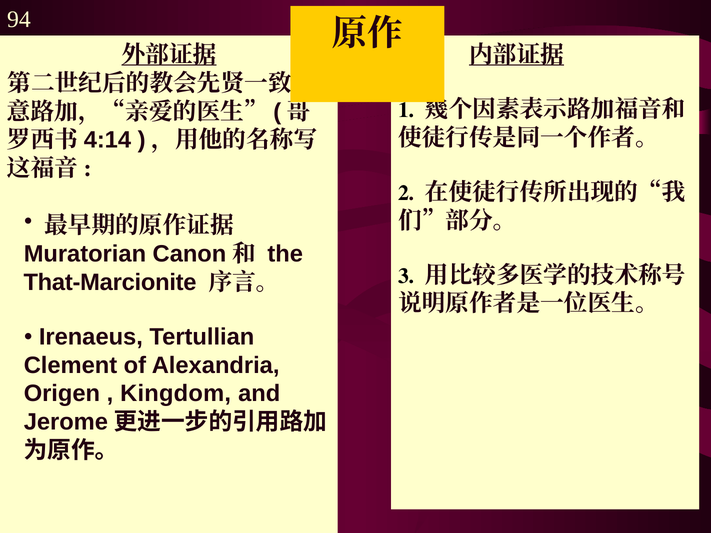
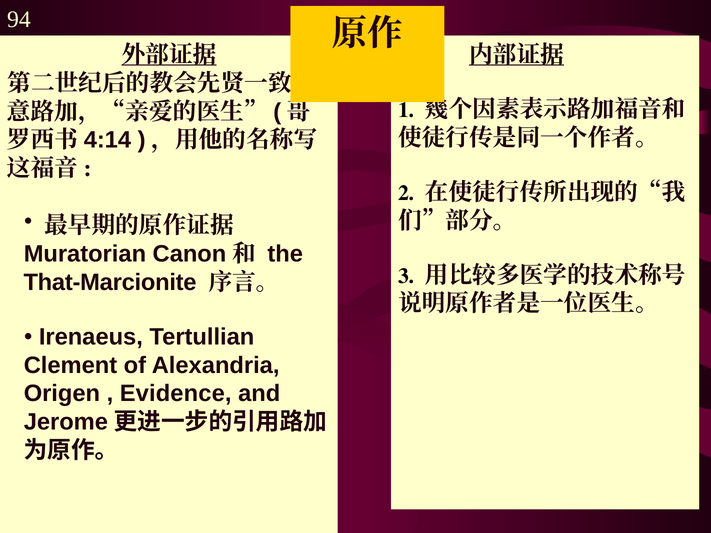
Kingdom: Kingdom -> Evidence
